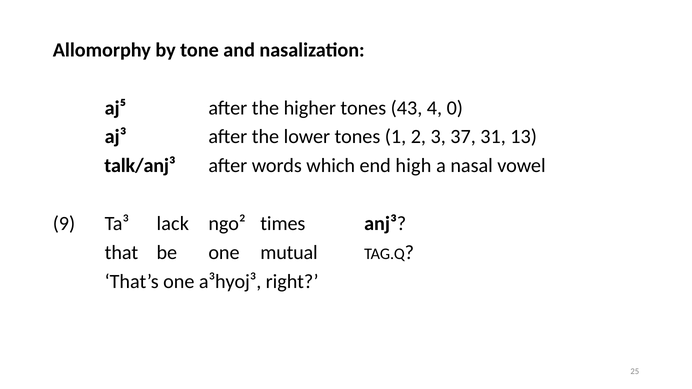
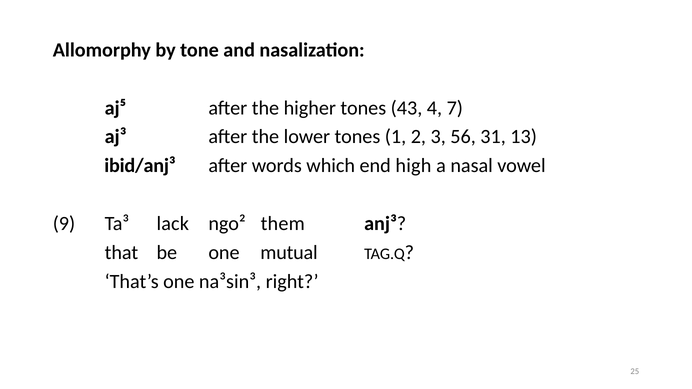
0: 0 -> 7
37: 37 -> 56
talk/anj³: talk/anj³ -> ibid/anj³
times: times -> them
a³hyoj³: a³hyoj³ -> na³sin³
